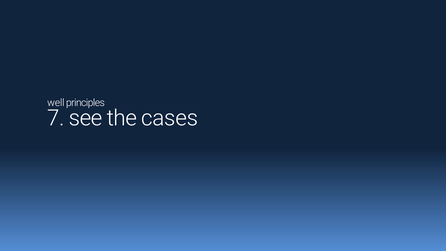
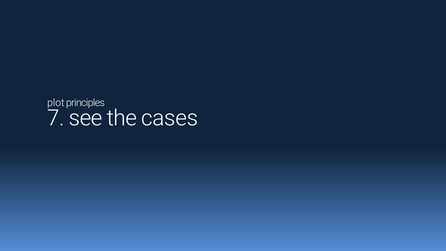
well: well -> plot
